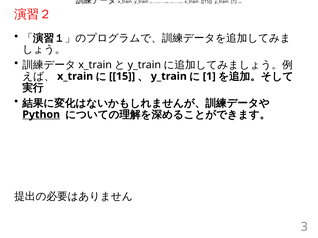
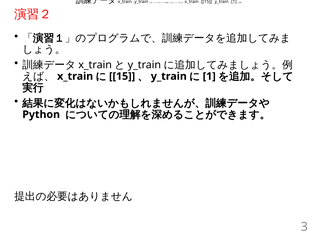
Python underline: present -> none
